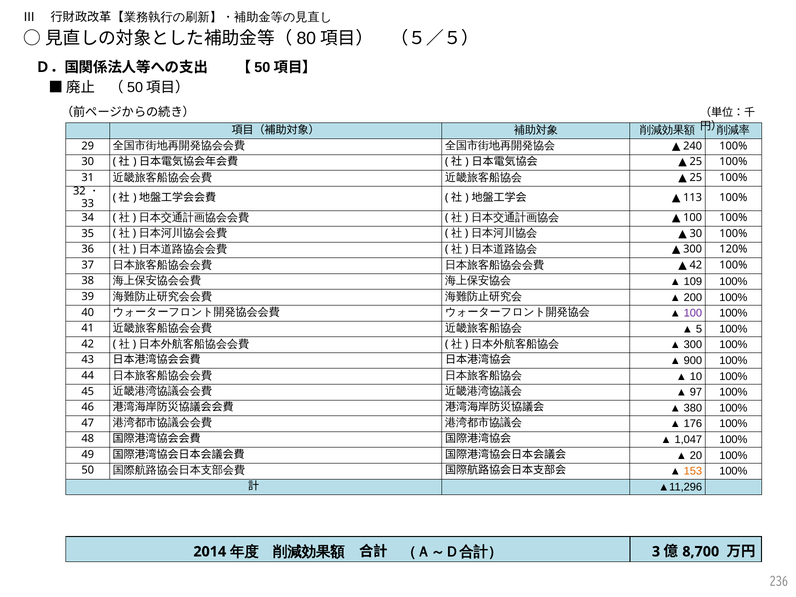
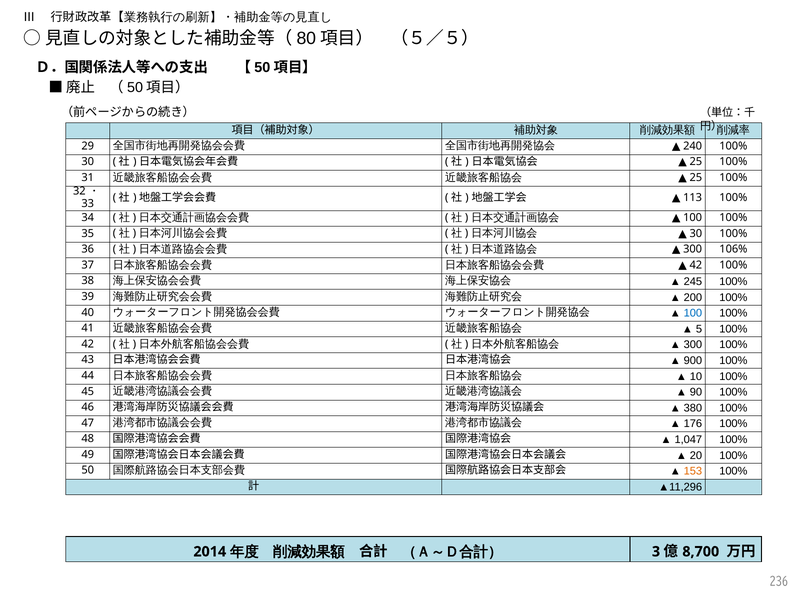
120%: 120% -> 106%
109: 109 -> 245
100 at (693, 313) colour: purple -> blue
97: 97 -> 90
